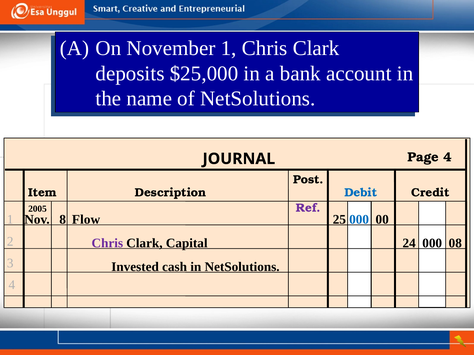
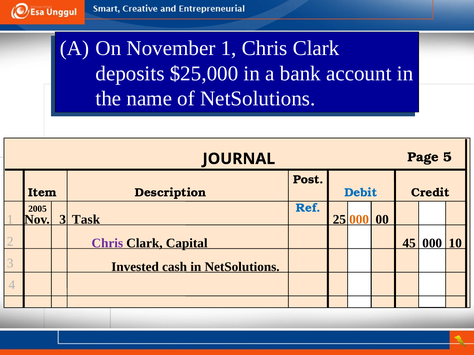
Page 4: 4 -> 5
Ref colour: purple -> blue
Nov 8: 8 -> 3
Flow: Flow -> Task
000 at (359, 220) colour: blue -> orange
24: 24 -> 45
08: 08 -> 10
